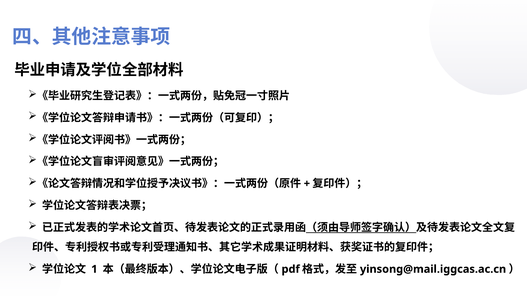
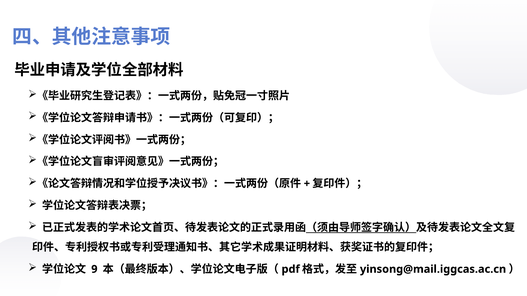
1: 1 -> 9
